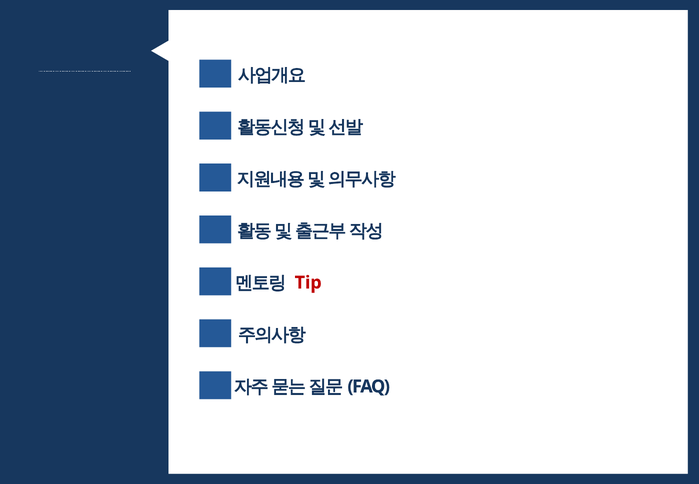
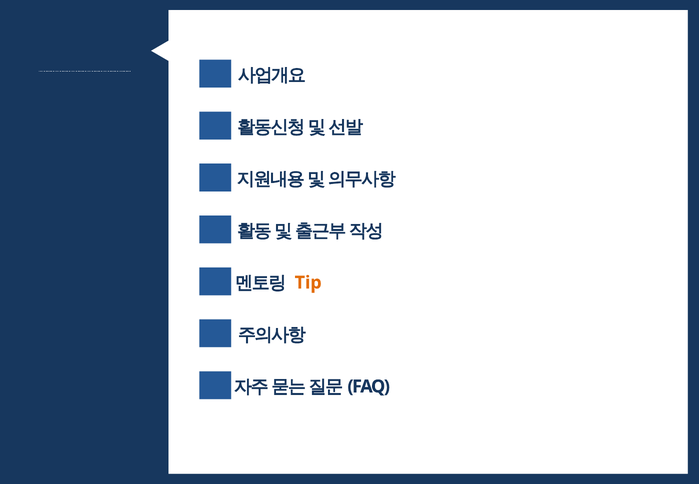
Tip colour: red -> orange
